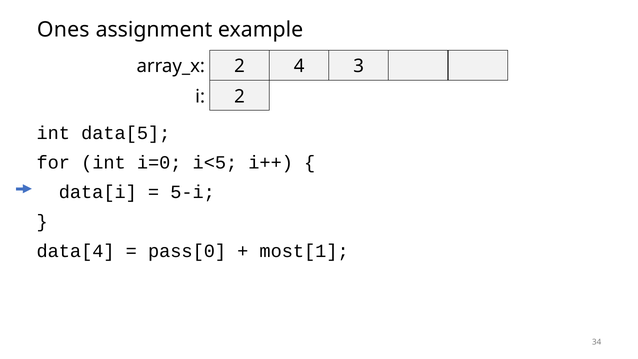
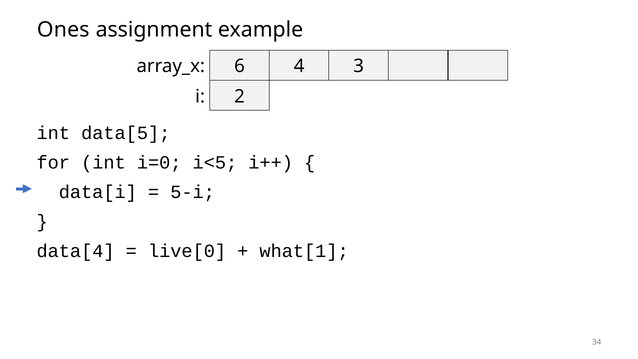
2 at (240, 66): 2 -> 6
pass[0: pass[0 -> live[0
most[1: most[1 -> what[1
